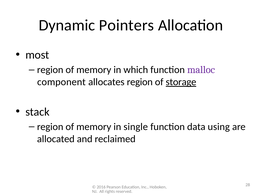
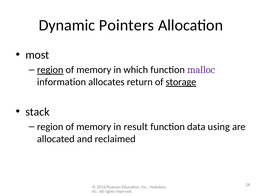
region at (50, 70) underline: none -> present
component: component -> information
allocates region: region -> return
single: single -> result
